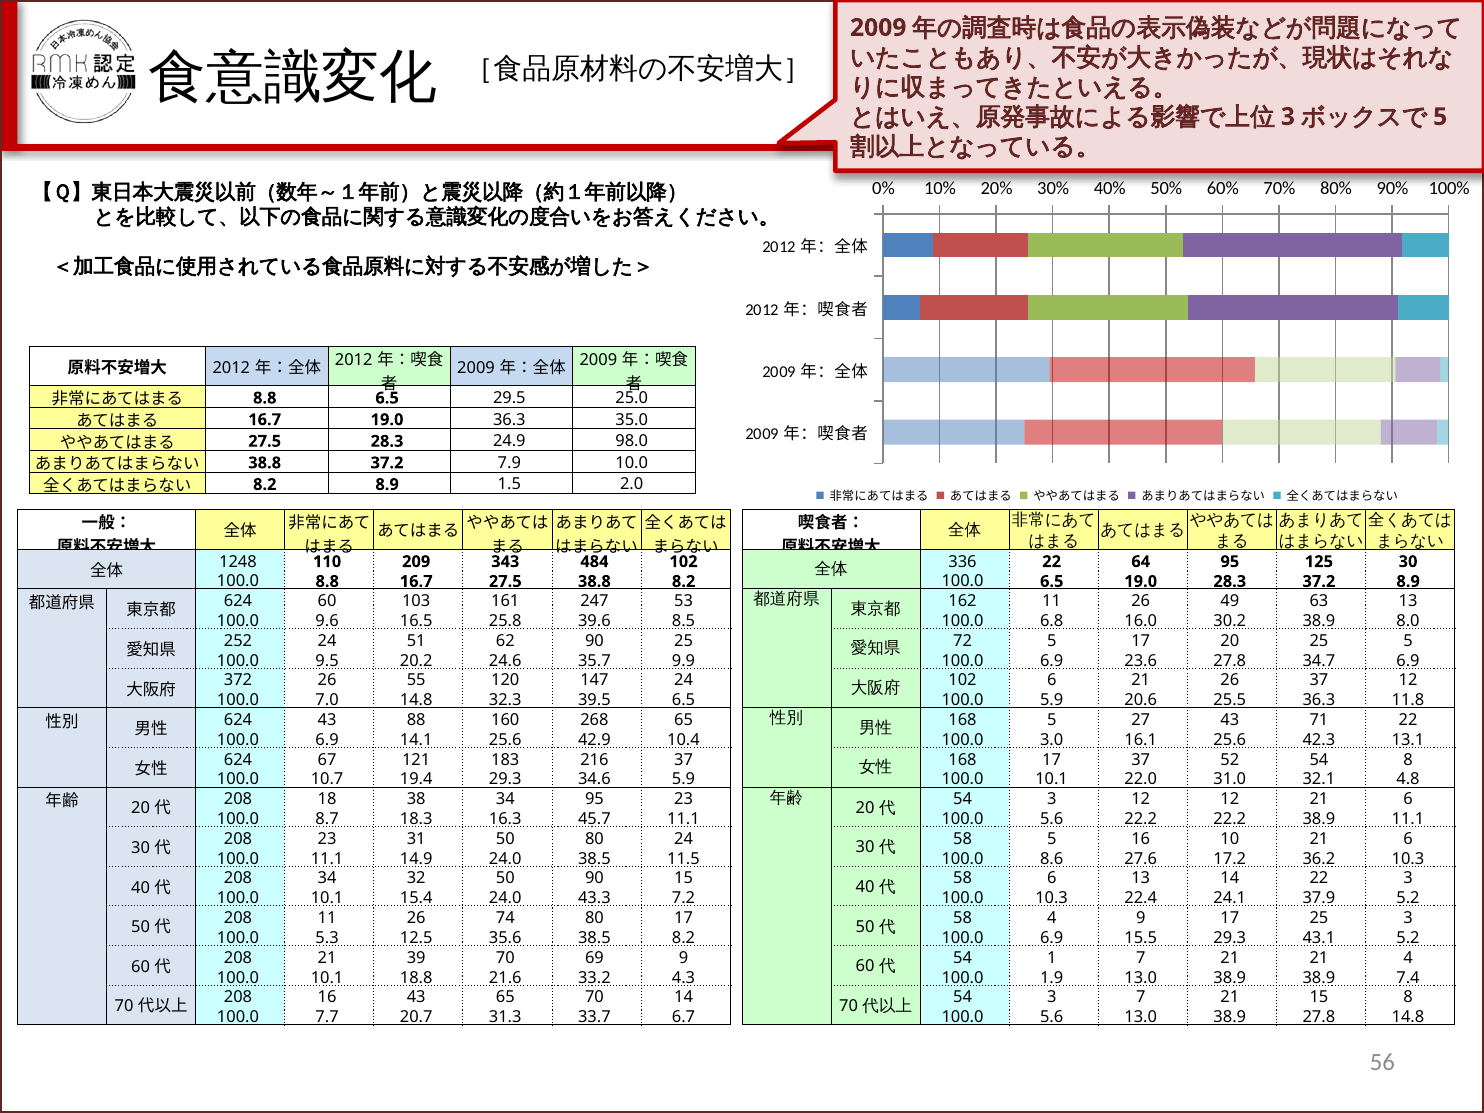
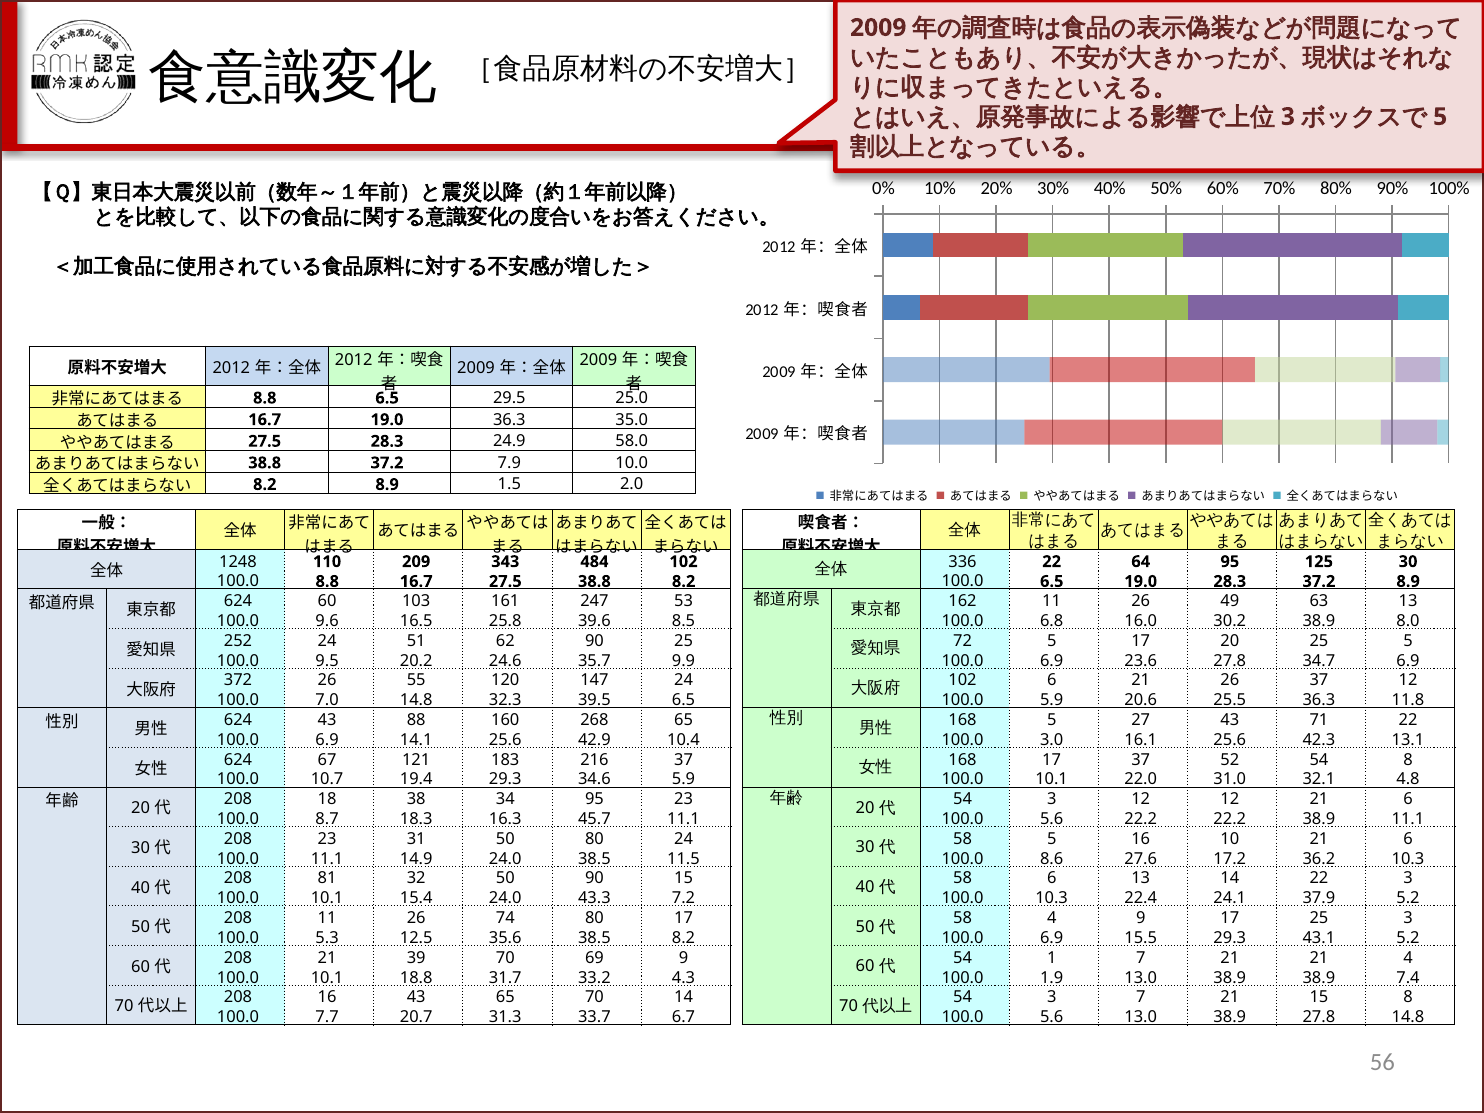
98.0: 98.0 -> 58.0
34 at (327, 879): 34 -> 81
21.6: 21.6 -> 31.7
